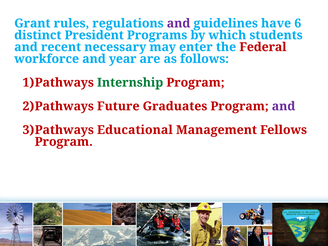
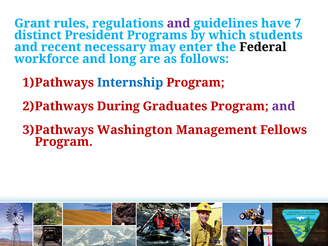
6: 6 -> 7
Federal colour: red -> black
year: year -> long
Internship colour: green -> blue
Future: Future -> During
Educational: Educational -> Washington
